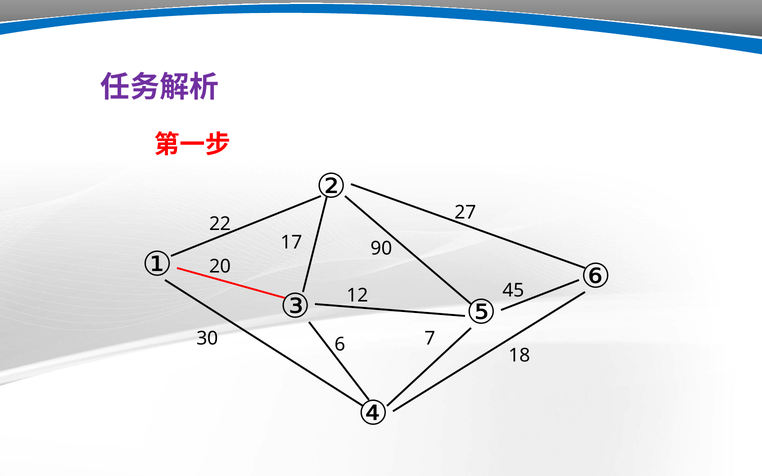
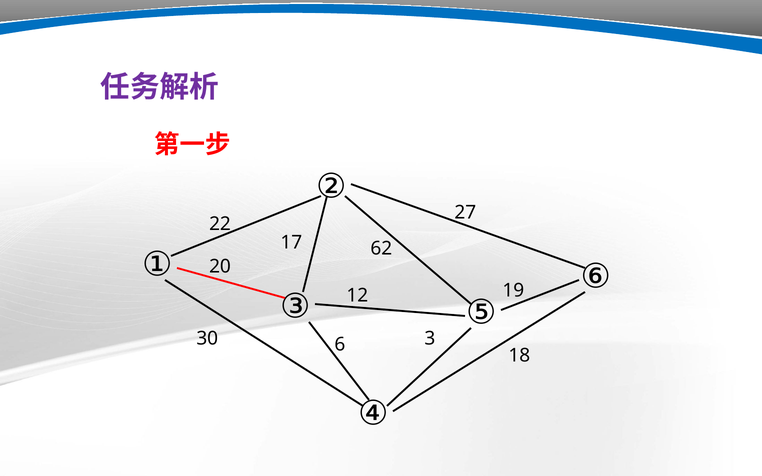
90: 90 -> 62
45: 45 -> 19
6 7: 7 -> 3
